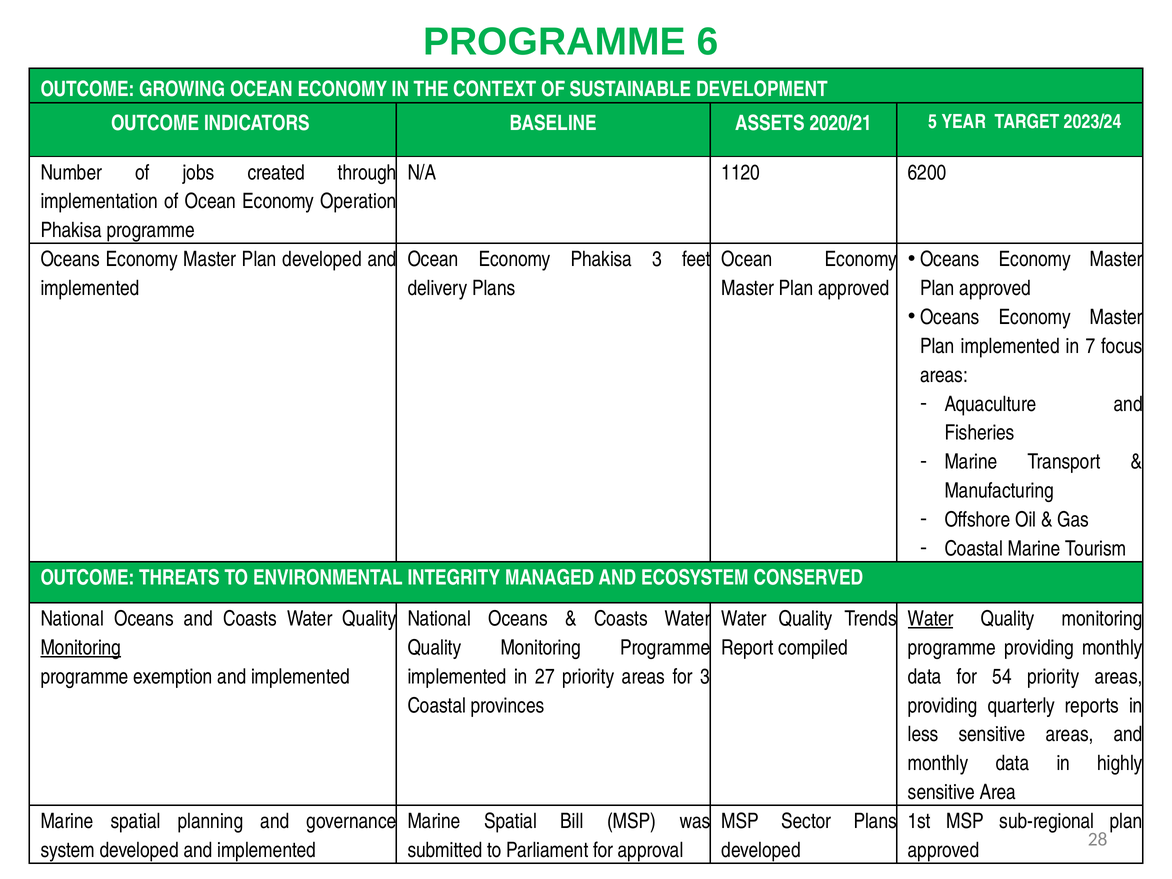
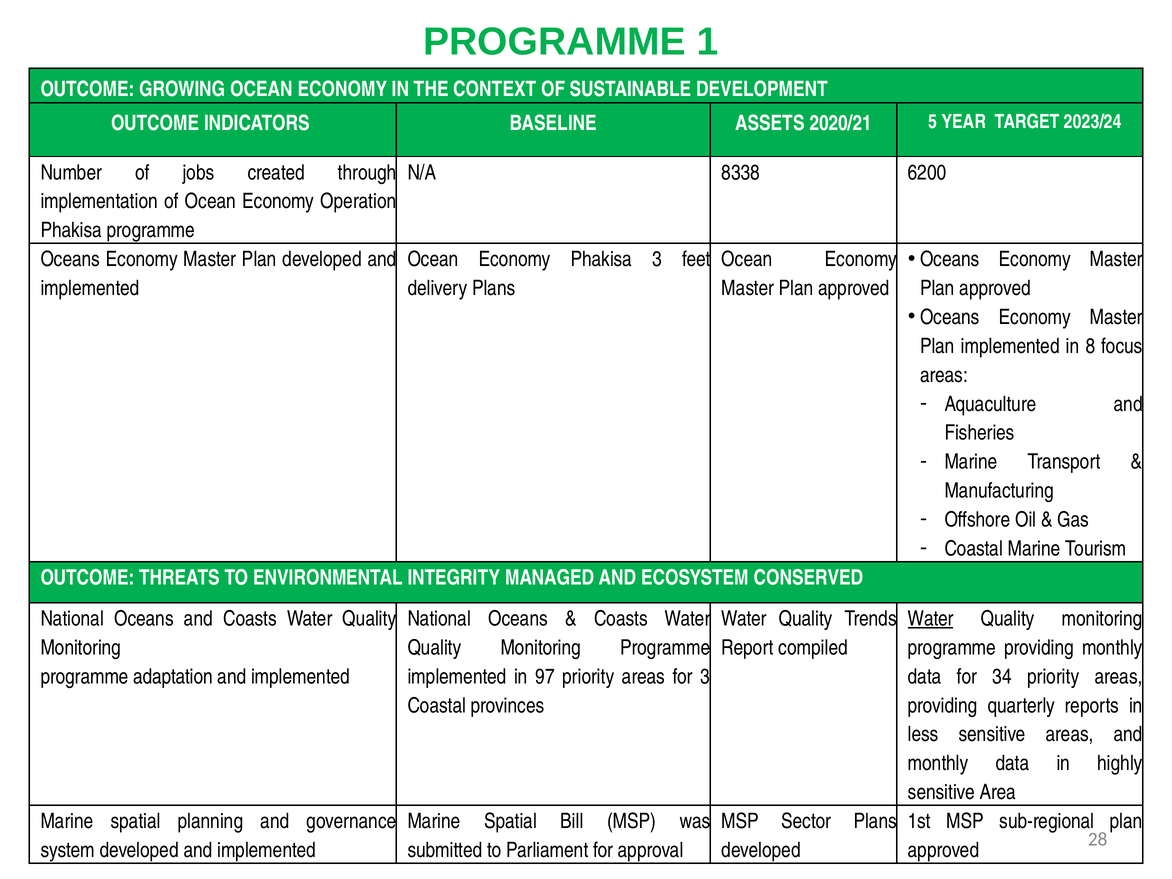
6: 6 -> 1
1120: 1120 -> 8338
7: 7 -> 8
Monitoring at (81, 648) underline: present -> none
exemption: exemption -> adaptation
27: 27 -> 97
54: 54 -> 34
